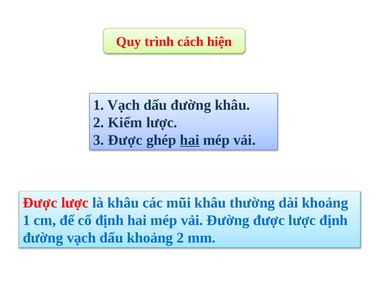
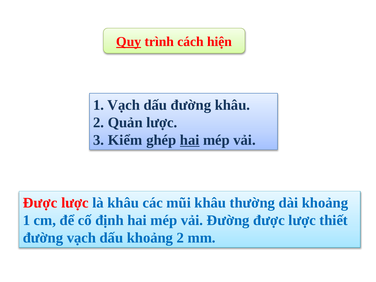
Quy underline: none -> present
Kiểm: Kiểm -> Quản
3 Được: Được -> Kiểm
lược định: định -> thiết
